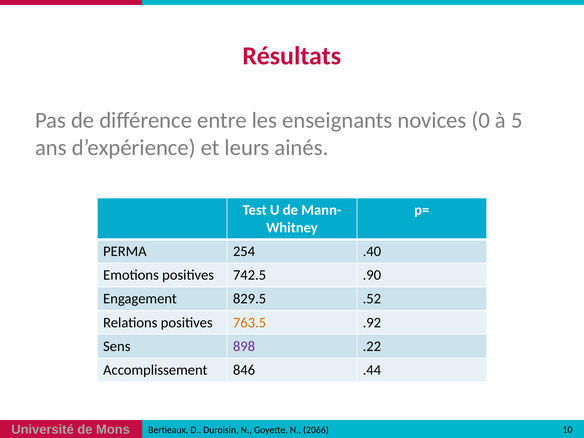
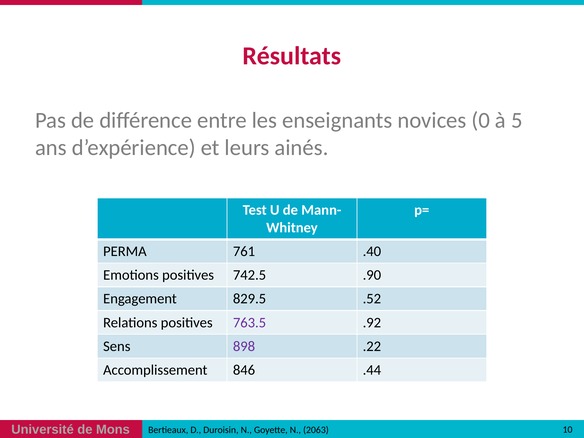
254: 254 -> 761
763.5 colour: orange -> purple
2066: 2066 -> 2063
